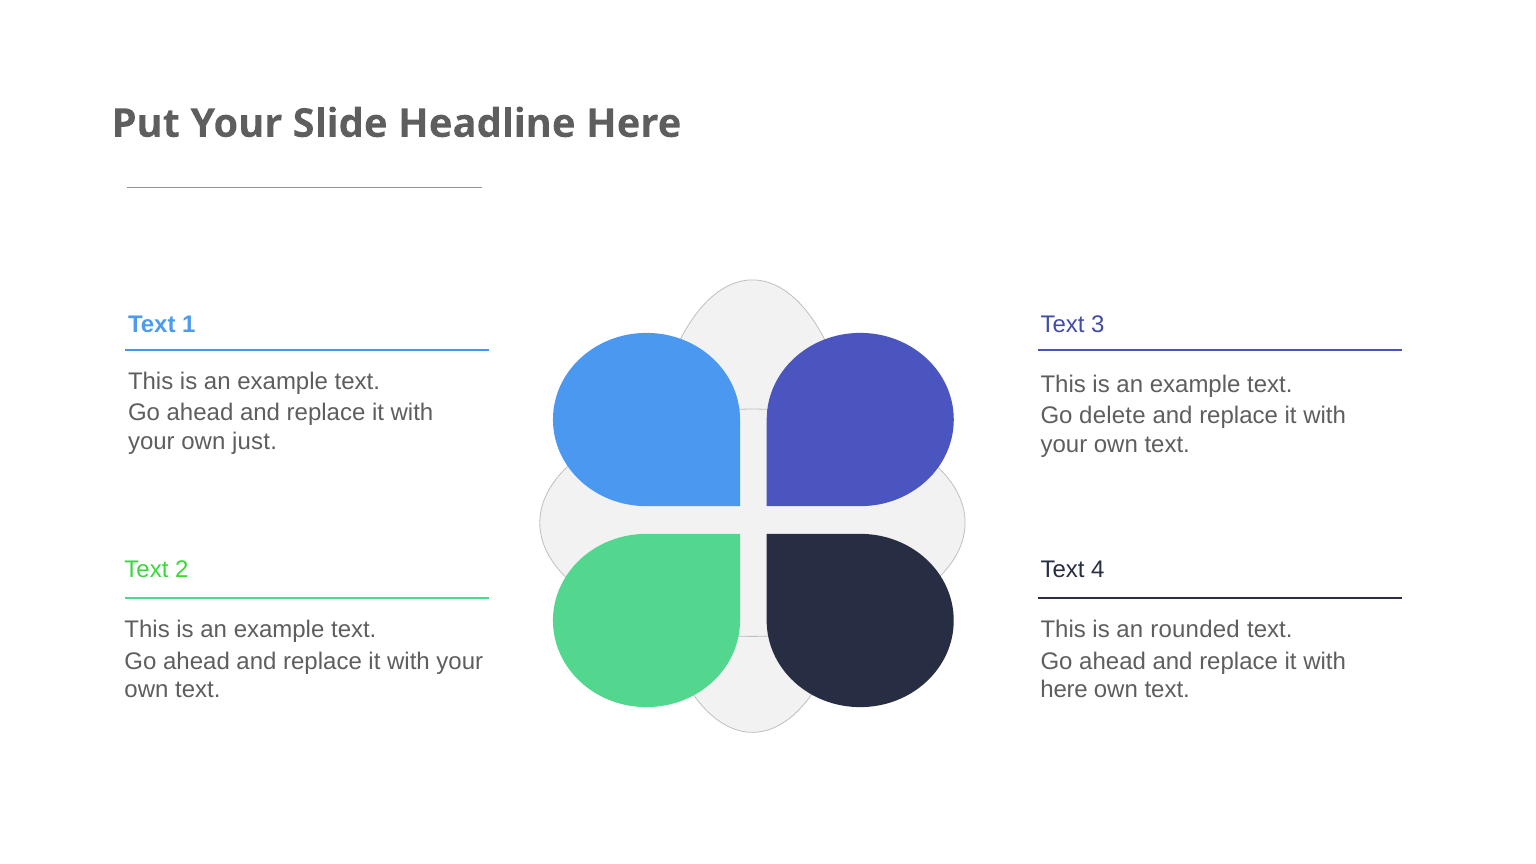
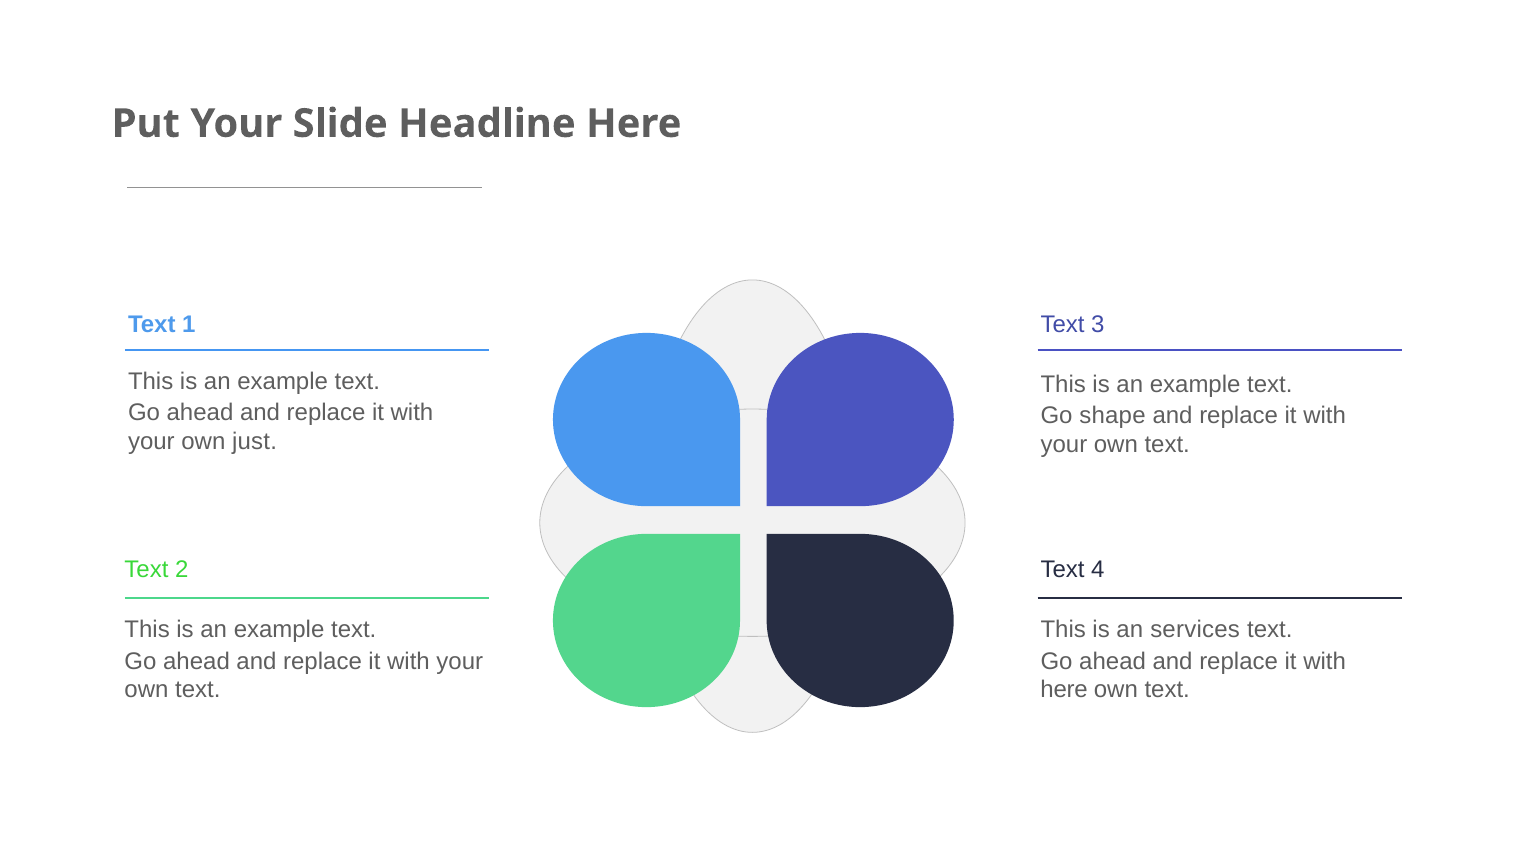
delete: delete -> shape
rounded: rounded -> services
